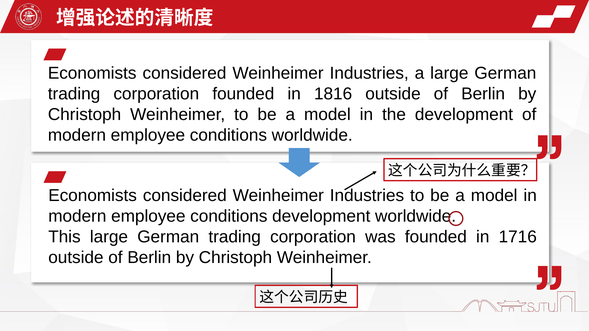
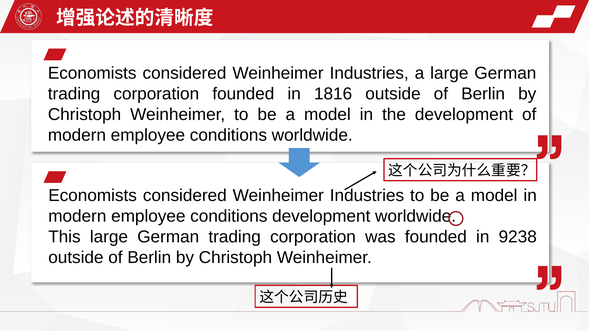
1716: 1716 -> 9238
